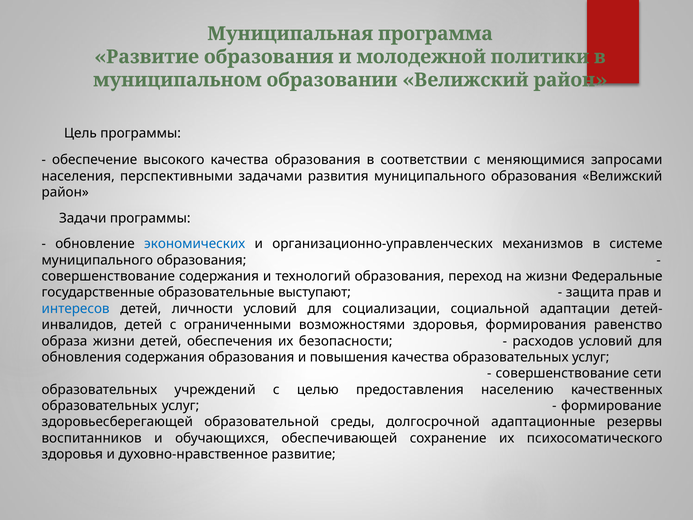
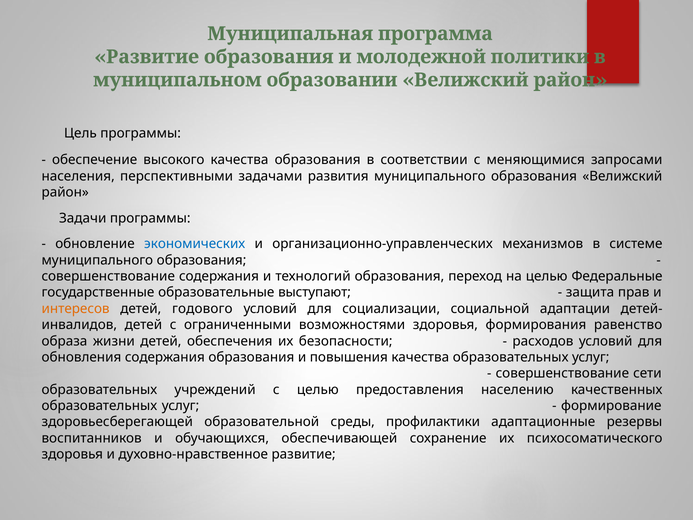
на жизни: жизни -> целью
интересов colour: blue -> orange
личности: личности -> годового
долгосрочной: долгосрочной -> профилактики
